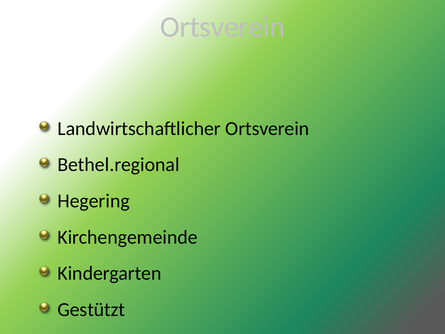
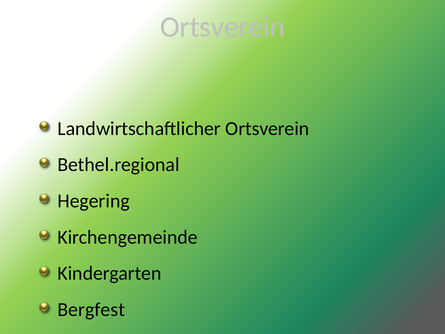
Gestützt: Gestützt -> Bergfest
